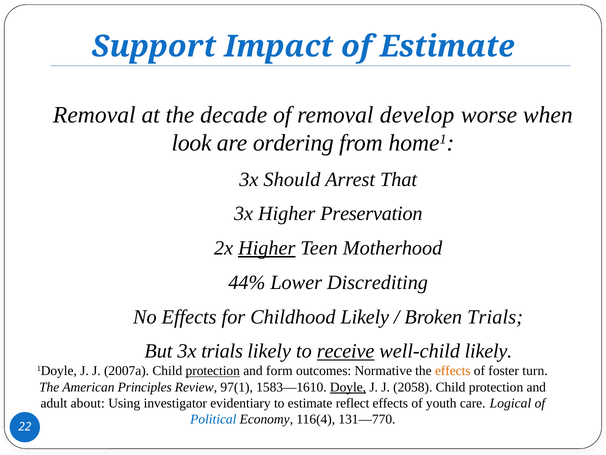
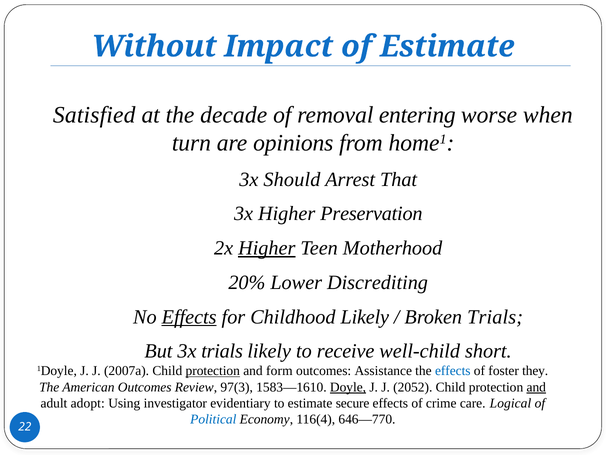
Support: Support -> Without
Removal at (94, 115): Removal -> Satisfied
develop: develop -> entering
look: look -> turn
ordering: ordering -> opinions
44%: 44% -> 20%
Effects at (189, 316) underline: none -> present
receive underline: present -> none
well-child likely: likely -> short
Normative: Normative -> Assistance
effects at (453, 371) colour: orange -> blue
turn: turn -> they
American Principles: Principles -> Outcomes
97(1: 97(1 -> 97(3
2058: 2058 -> 2052
and at (536, 387) underline: none -> present
about: about -> adopt
reflect: reflect -> secure
youth: youth -> crime
131—770: 131—770 -> 646—770
